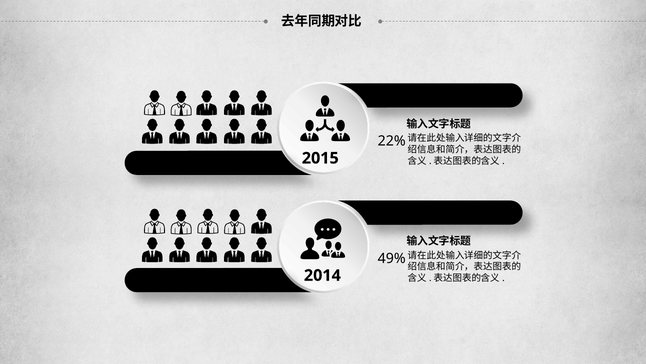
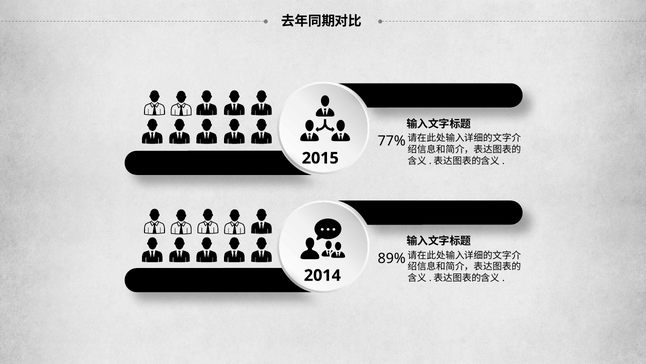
22%: 22% -> 77%
49%: 49% -> 89%
